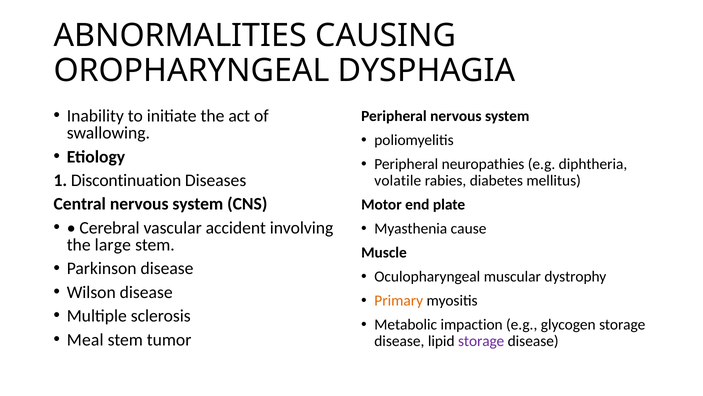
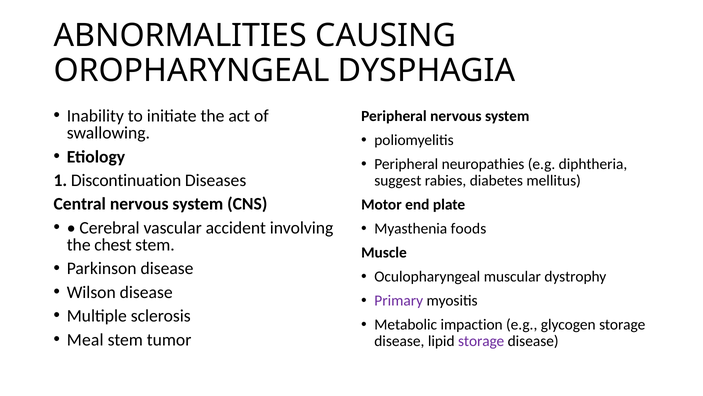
volatile: volatile -> suggest
cause: cause -> foods
large: large -> chest
Primary colour: orange -> purple
